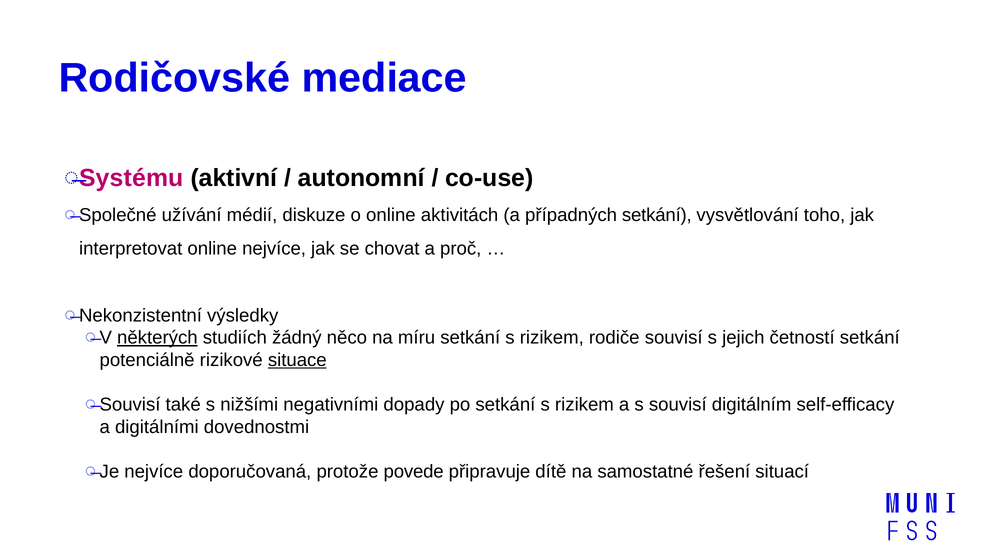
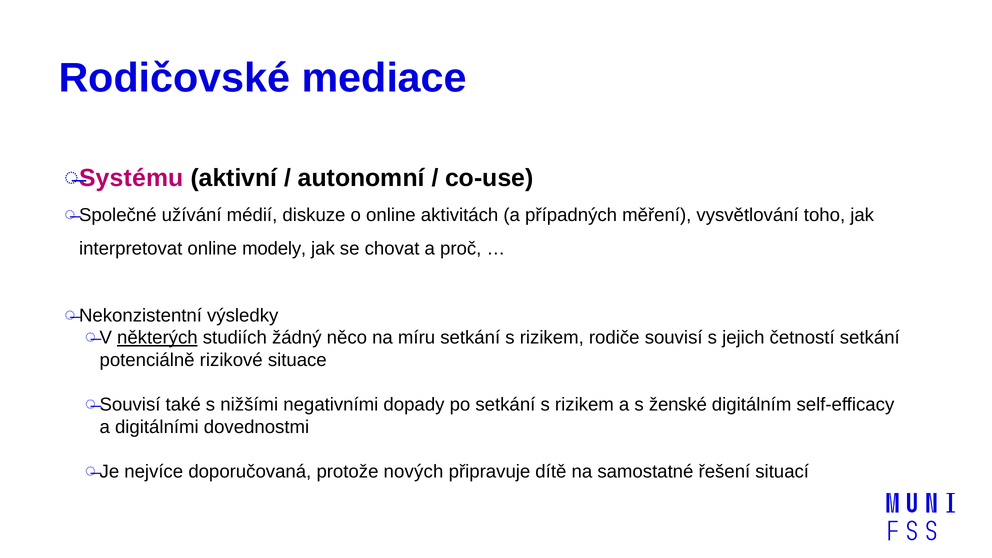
případných setkání: setkání -> měření
online nejvíce: nejvíce -> modely
situace underline: present -> none
s souvisí: souvisí -> ženské
povede: povede -> nových
